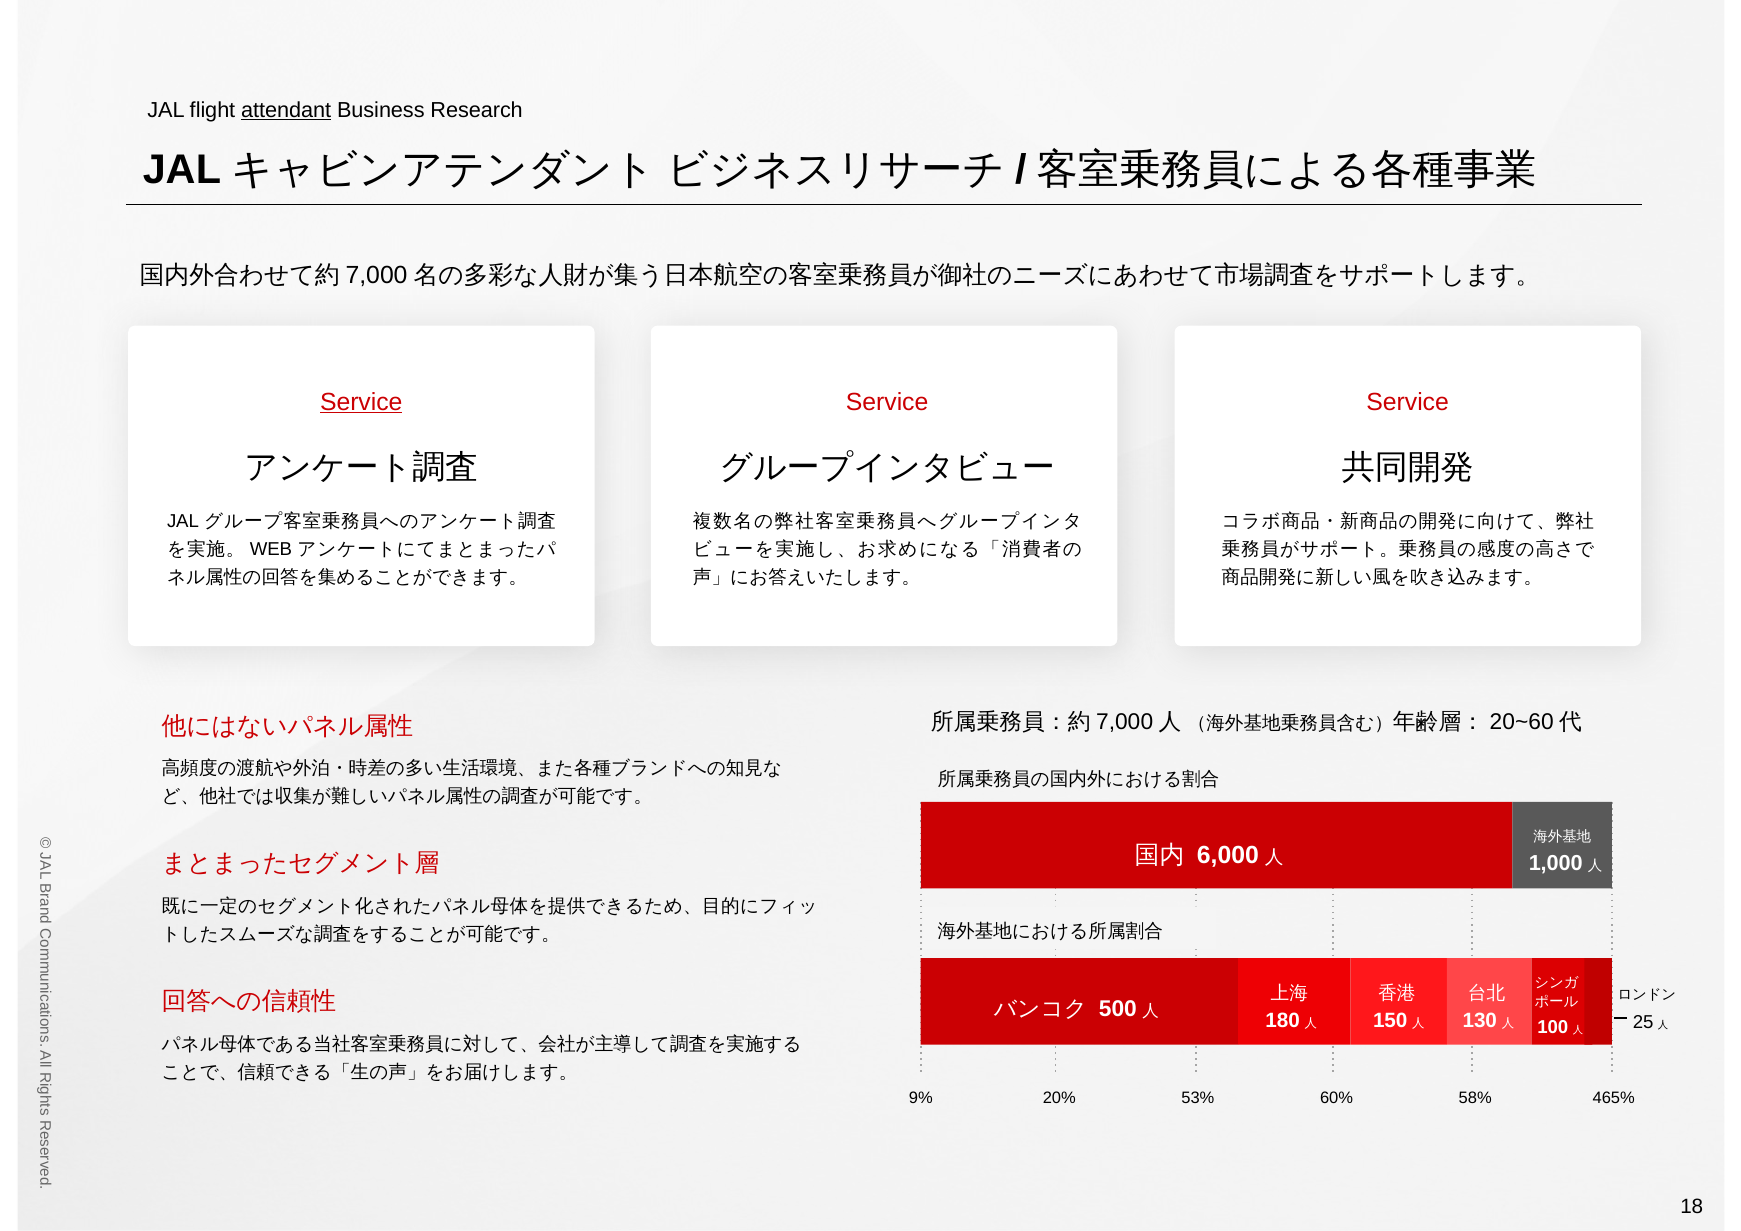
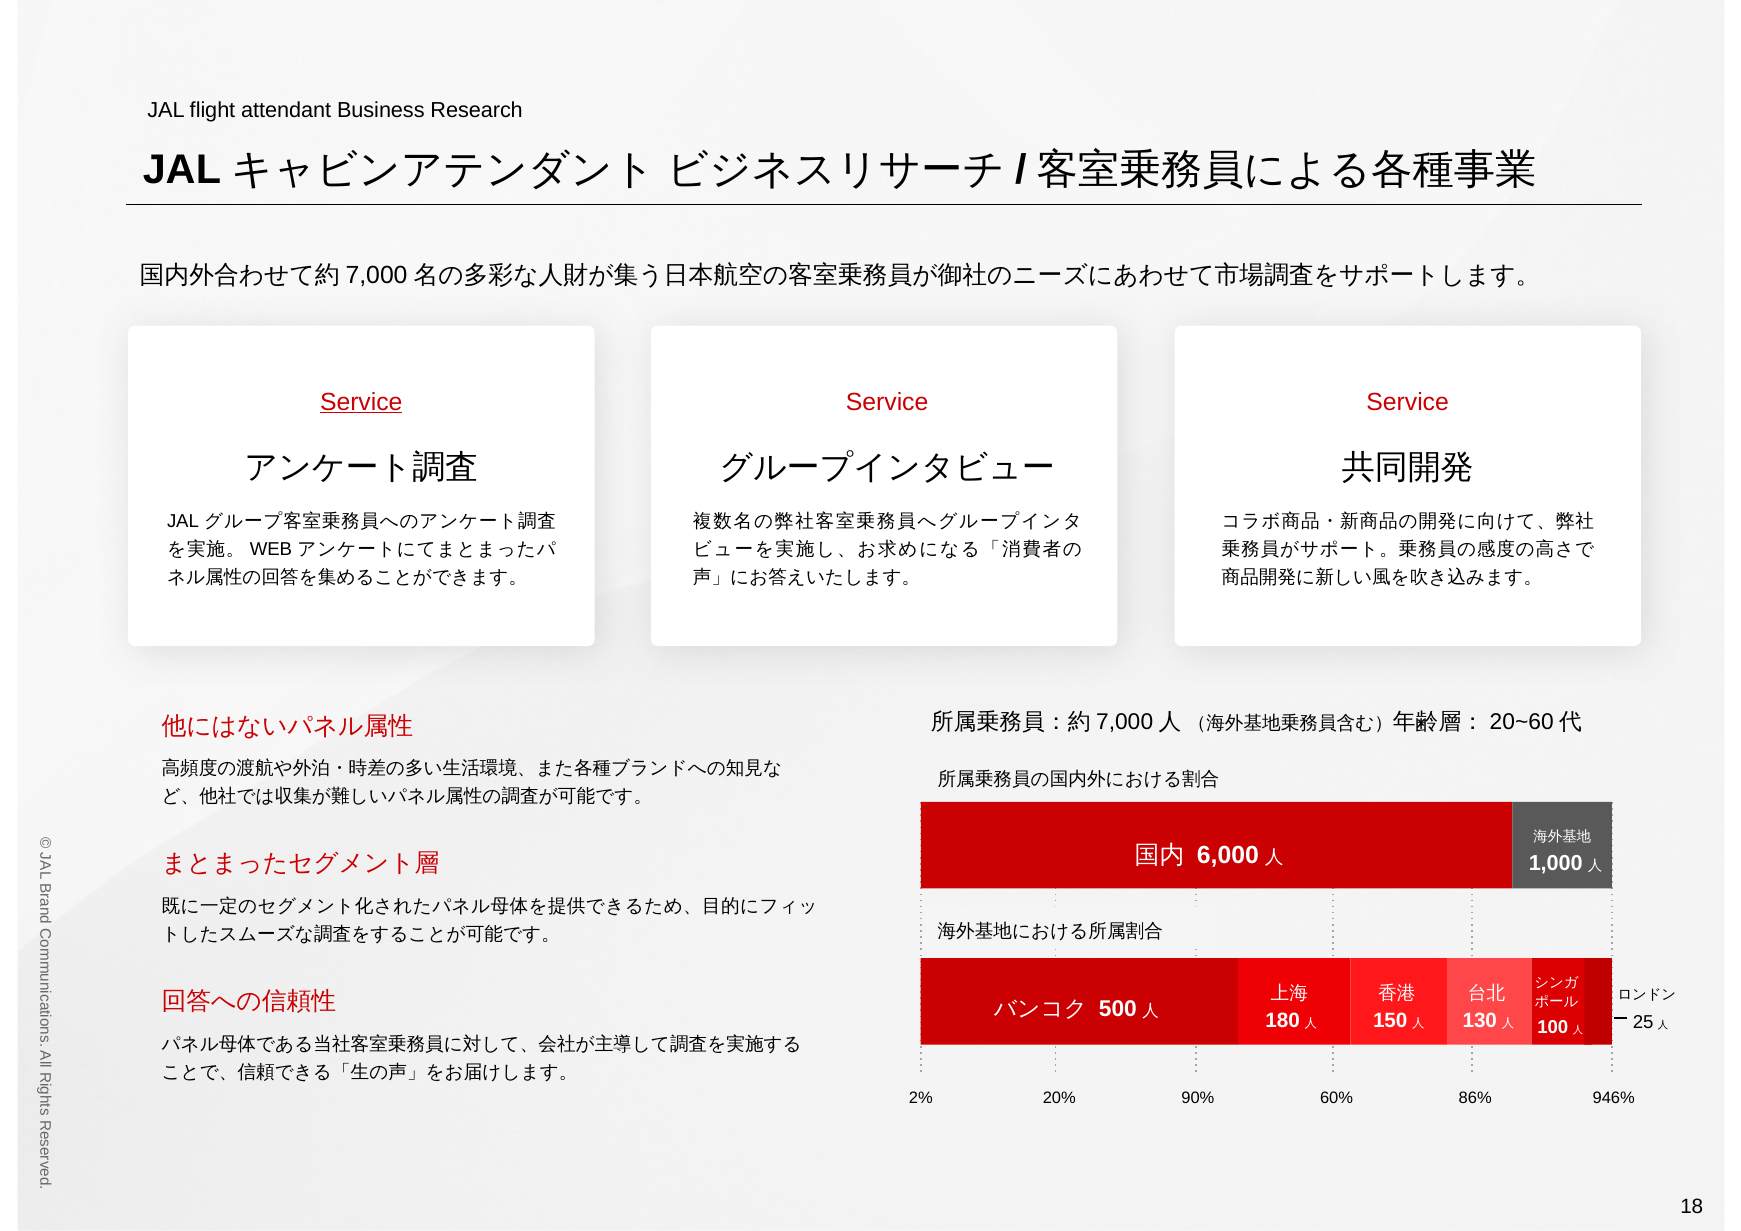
attendant underline: present -> none
9%: 9% -> 2%
53%: 53% -> 90%
58%: 58% -> 86%
465%: 465% -> 946%
